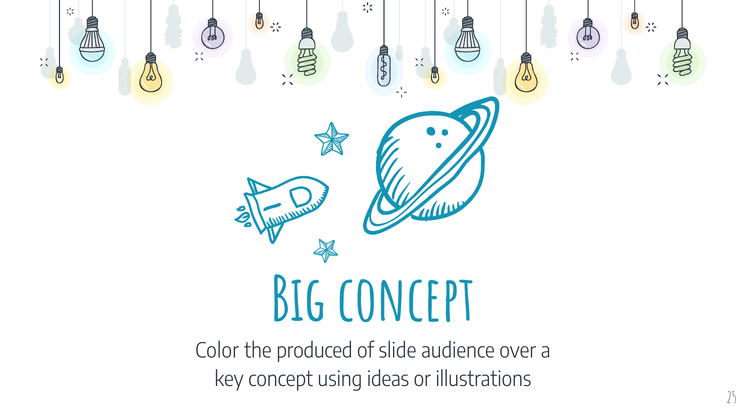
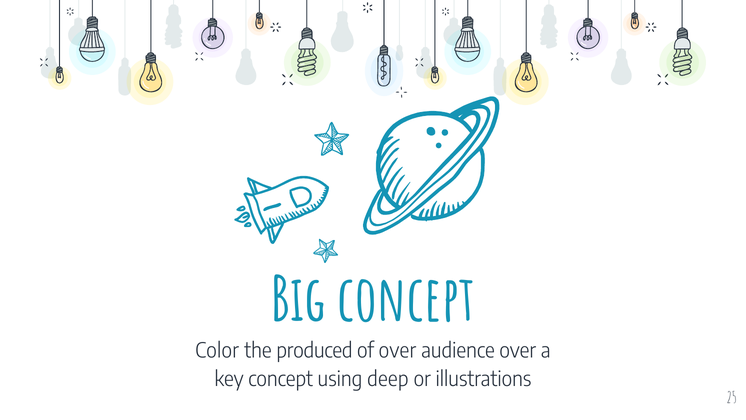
of slide: slide -> over
ideas: ideas -> deep
